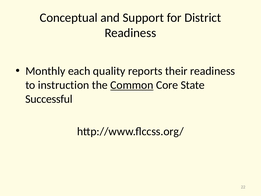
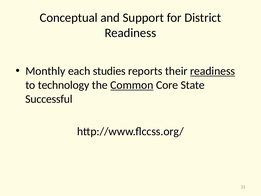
quality: quality -> studies
readiness at (213, 71) underline: none -> present
instruction: instruction -> technology
